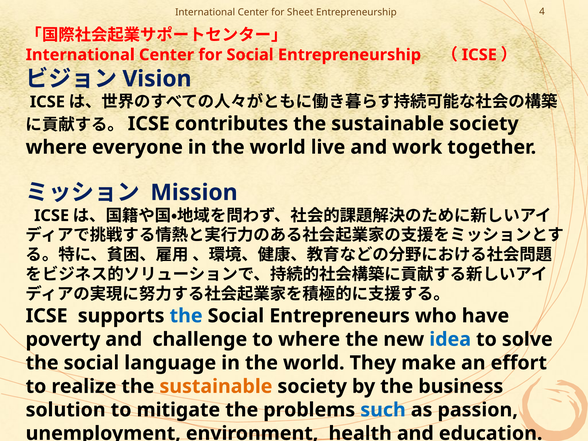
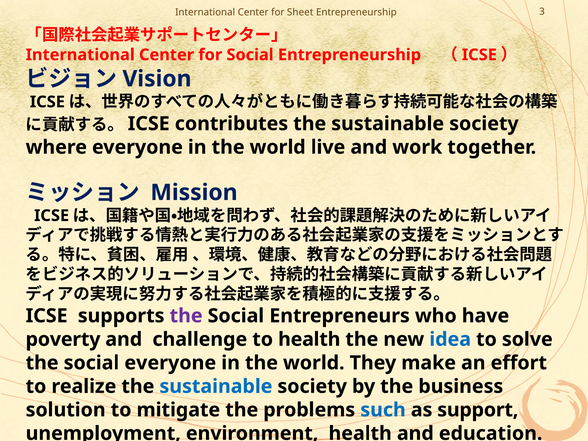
4: 4 -> 3
the at (186, 316) colour: blue -> purple
to where: where -> health
social language: language -> everyone
sustainable at (216, 386) colour: orange -> blue
passion: passion -> support
